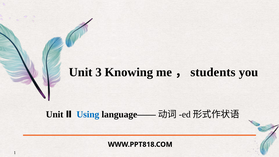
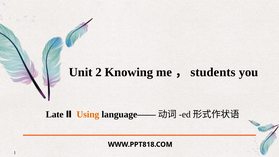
3: 3 -> 2
Unit at (55, 114): Unit -> Late
Using colour: blue -> orange
